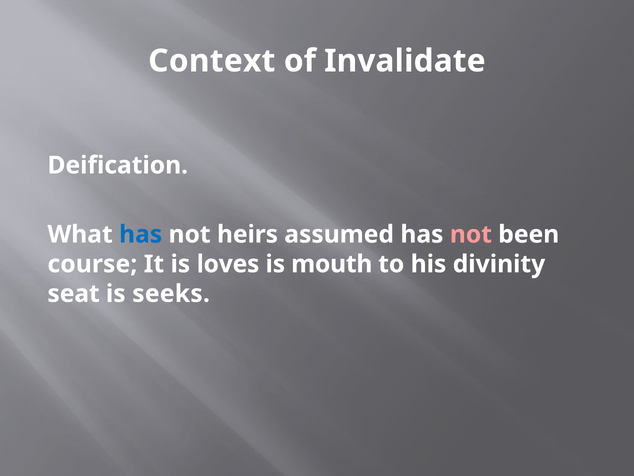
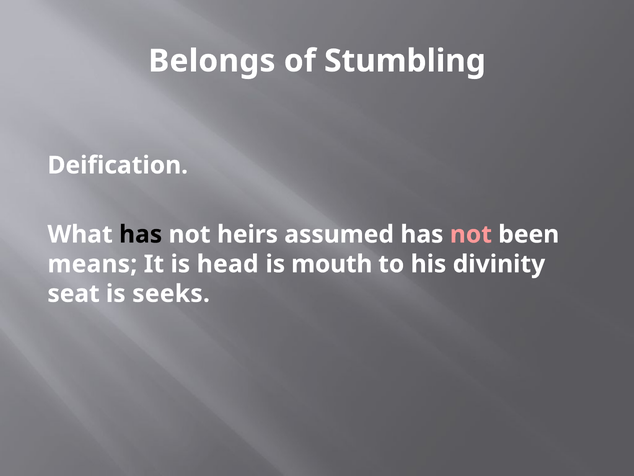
Context: Context -> Belongs
Invalidate: Invalidate -> Stumbling
has at (141, 234) colour: blue -> black
course: course -> means
loves: loves -> head
